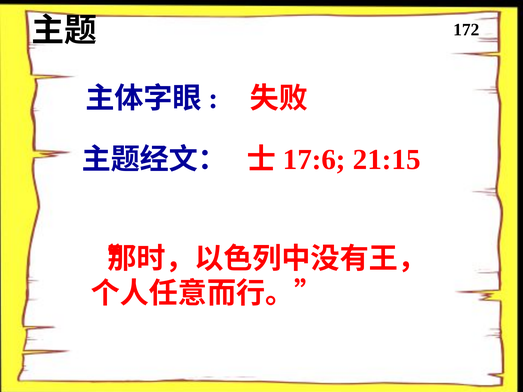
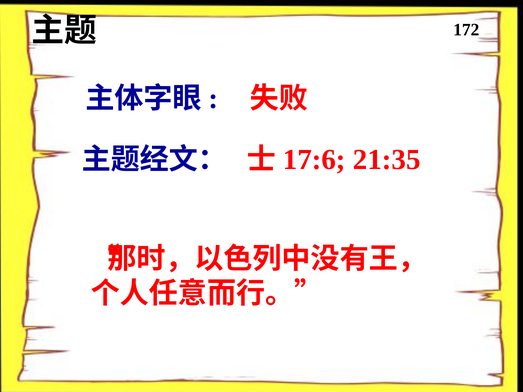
21:15: 21:15 -> 21:35
